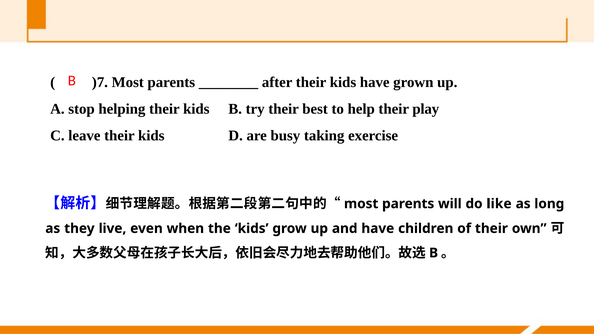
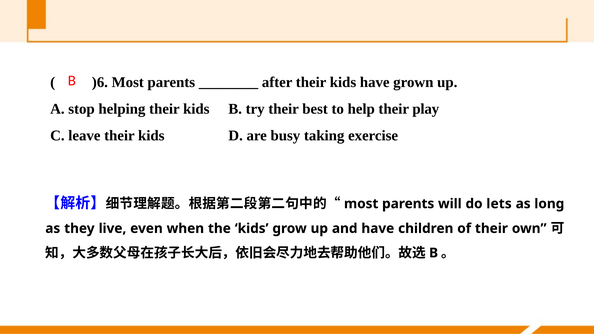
)7: )7 -> )6
like: like -> lets
